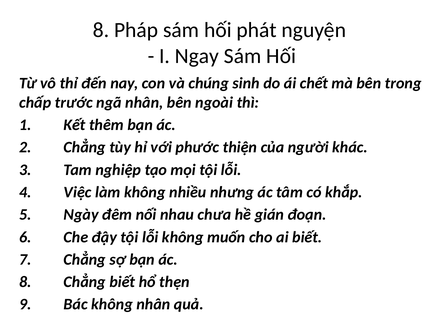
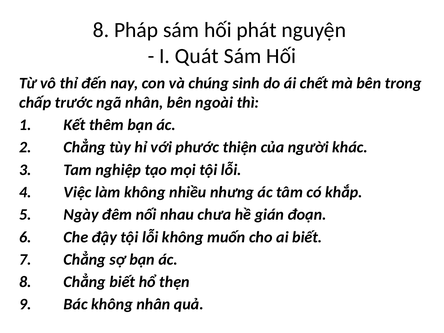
Ngay: Ngay -> Quát
